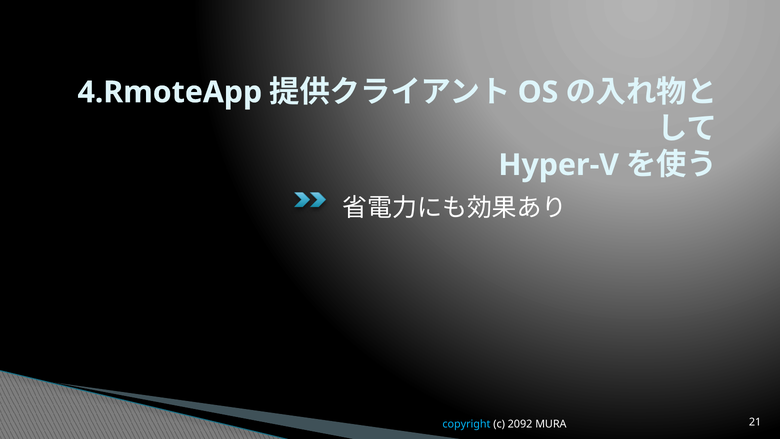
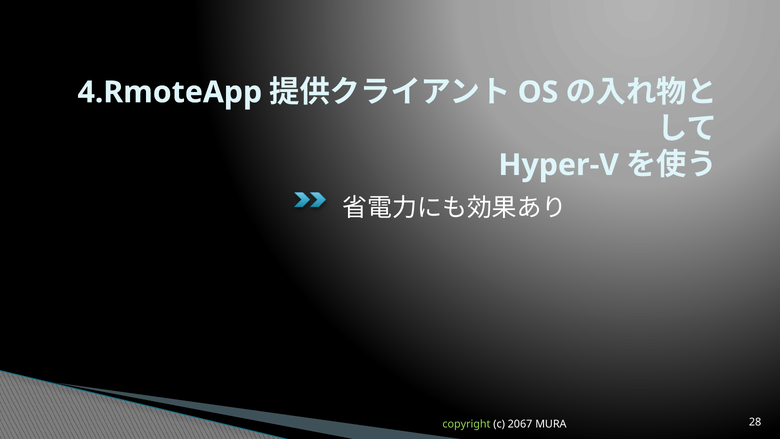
copyright colour: light blue -> light green
2092: 2092 -> 2067
21: 21 -> 28
